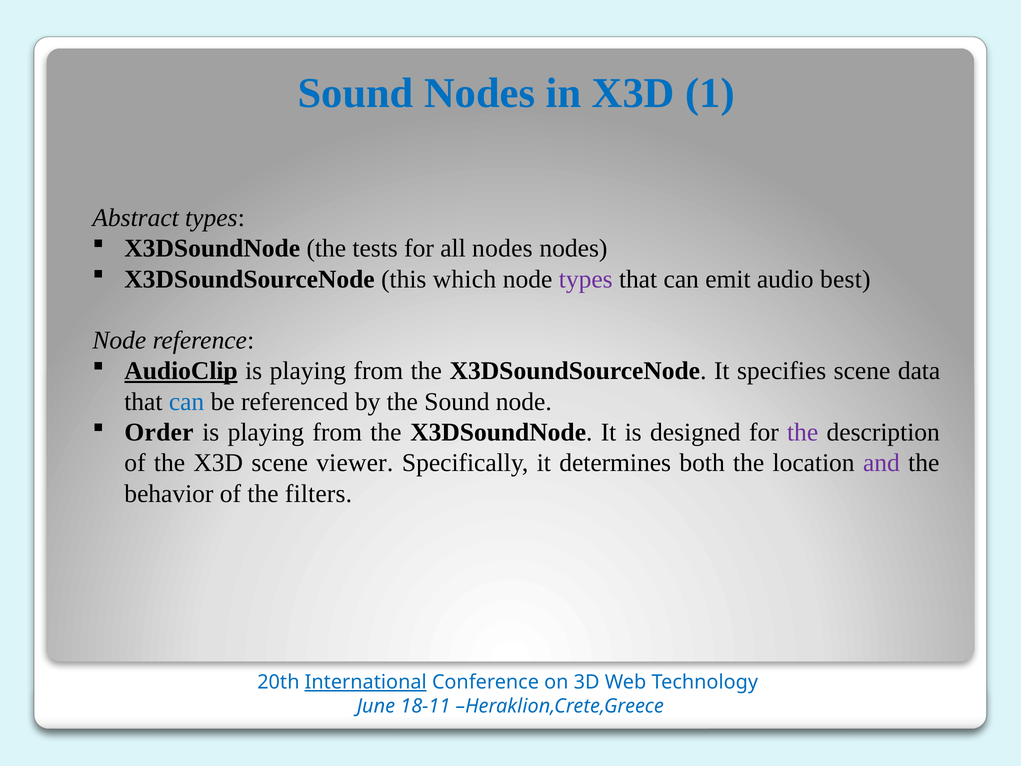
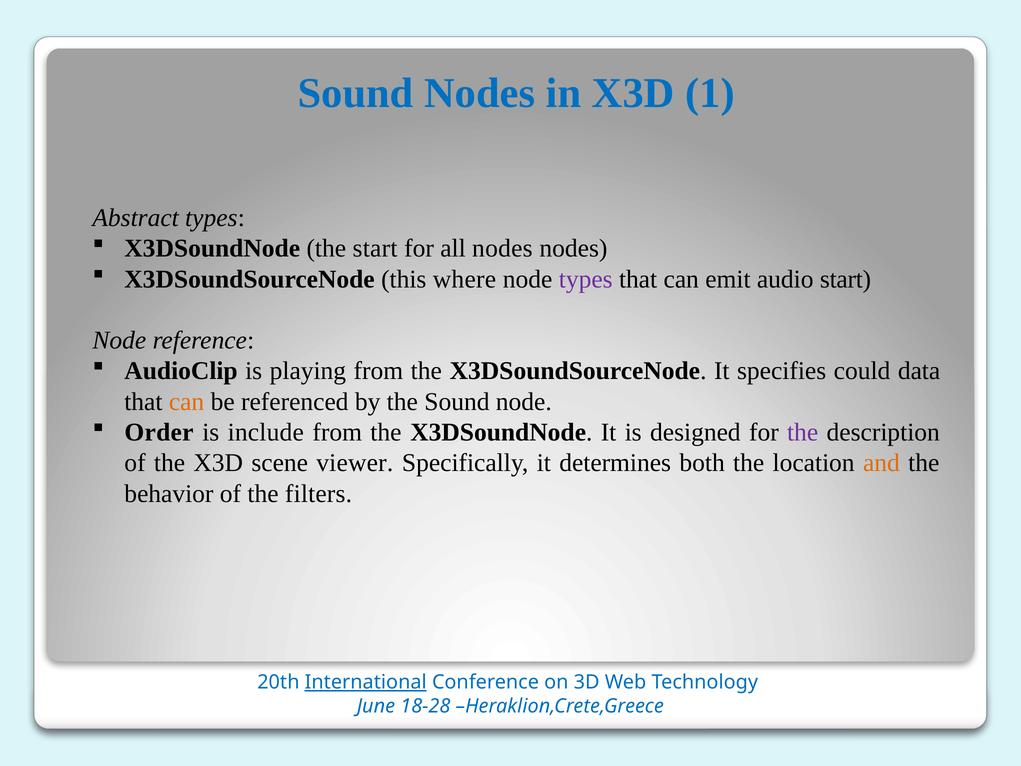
the tests: tests -> start
which: which -> where
audio best: best -> start
AudioClip underline: present -> none
specifies scene: scene -> could
can at (187, 402) colour: blue -> orange
playing at (266, 432): playing -> include
and colour: purple -> orange
18-11: 18-11 -> 18-28
